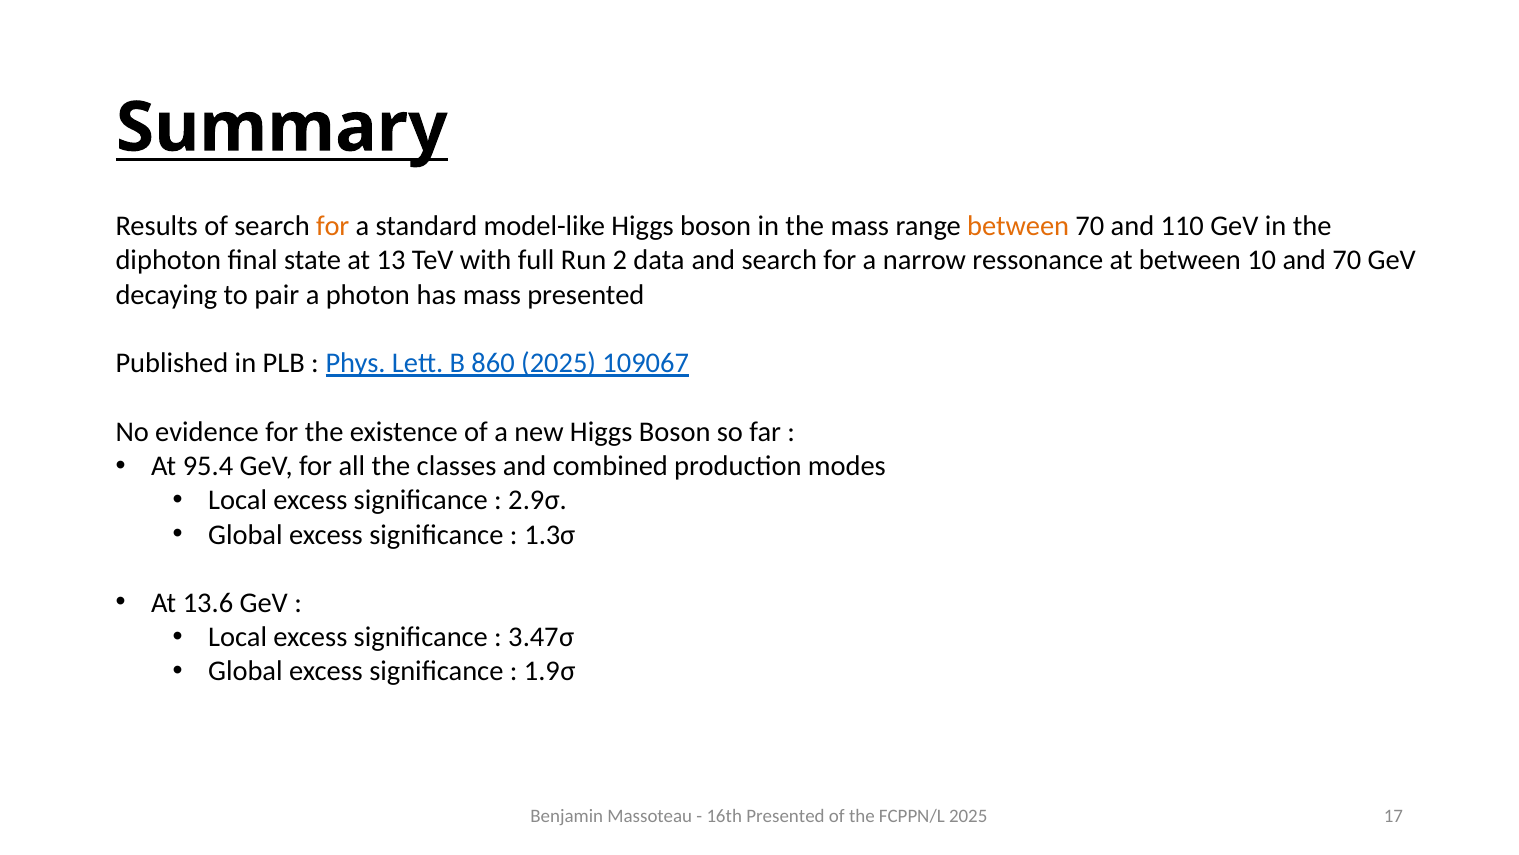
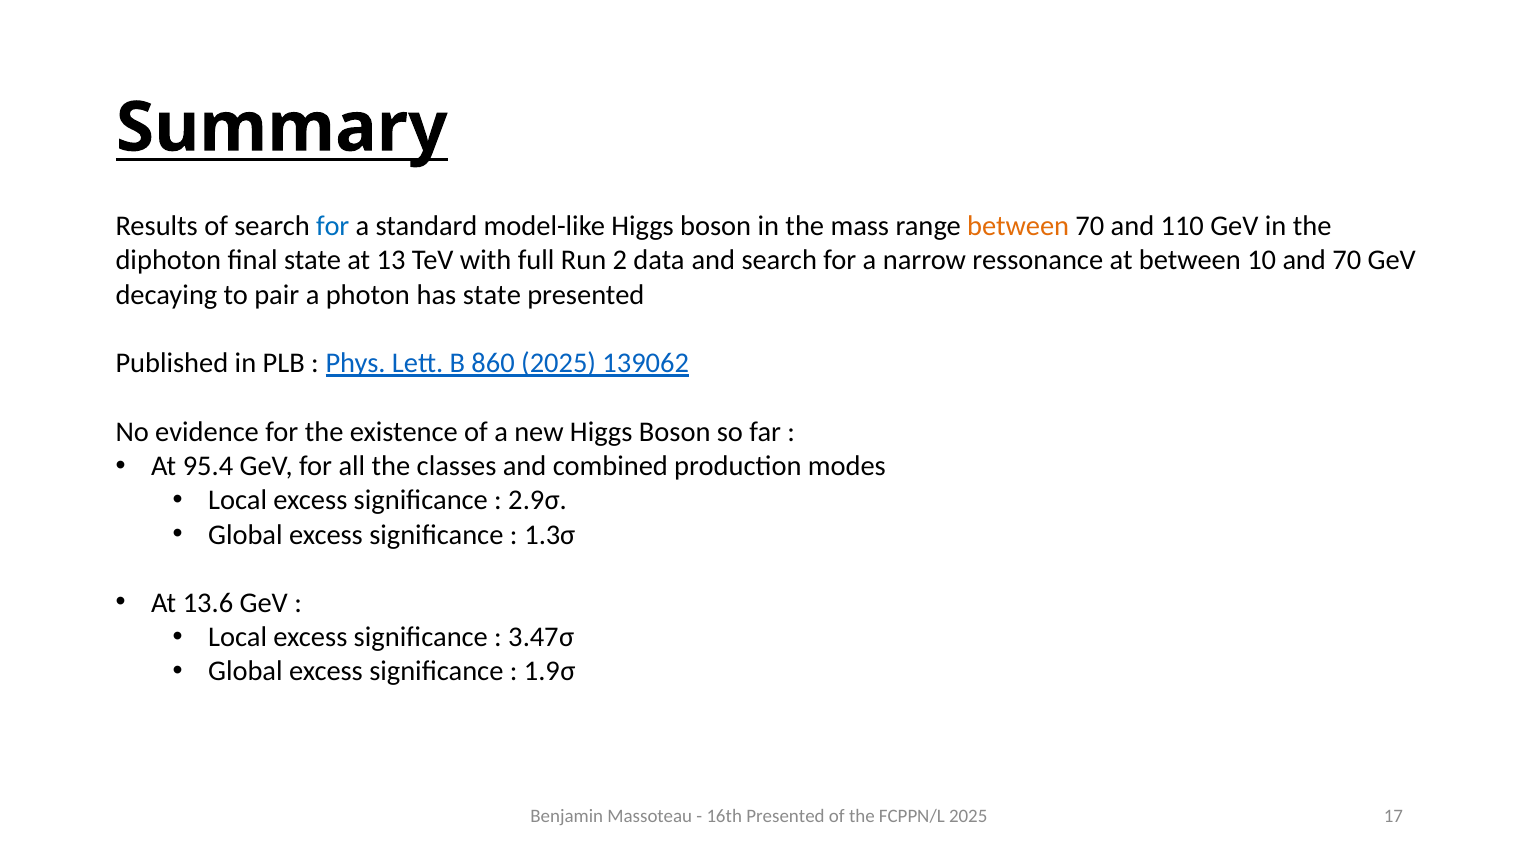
for at (333, 226) colour: orange -> blue
has mass: mass -> state
109067: 109067 -> 139062
